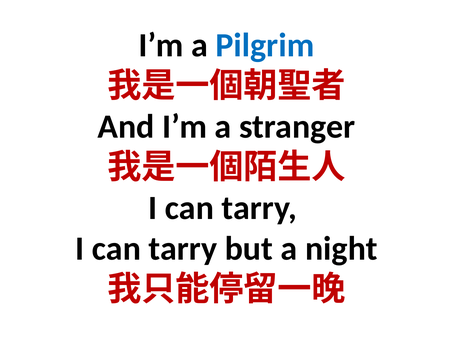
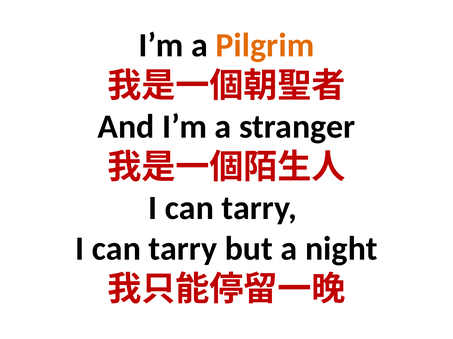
Pilgrim colour: blue -> orange
